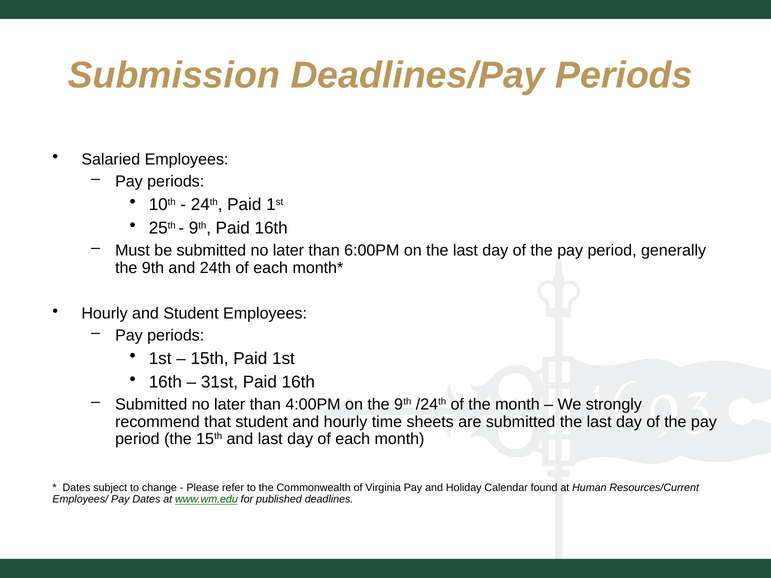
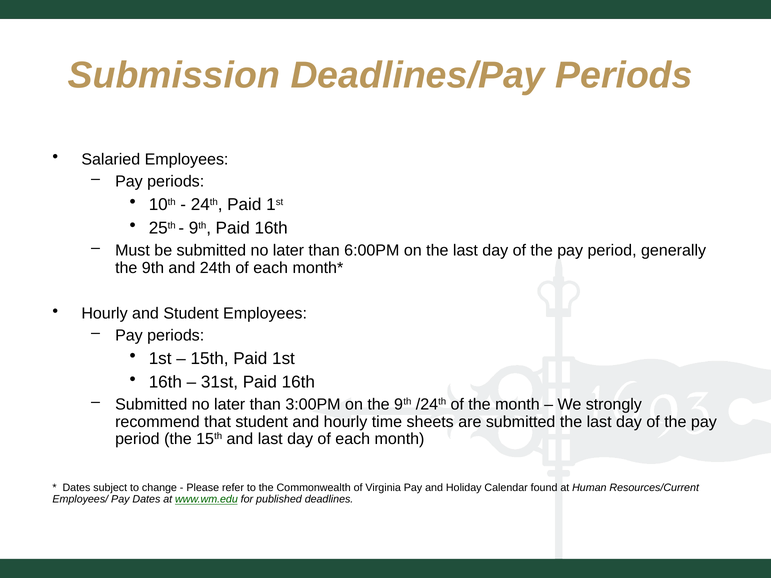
4:00PM: 4:00PM -> 3:00PM
